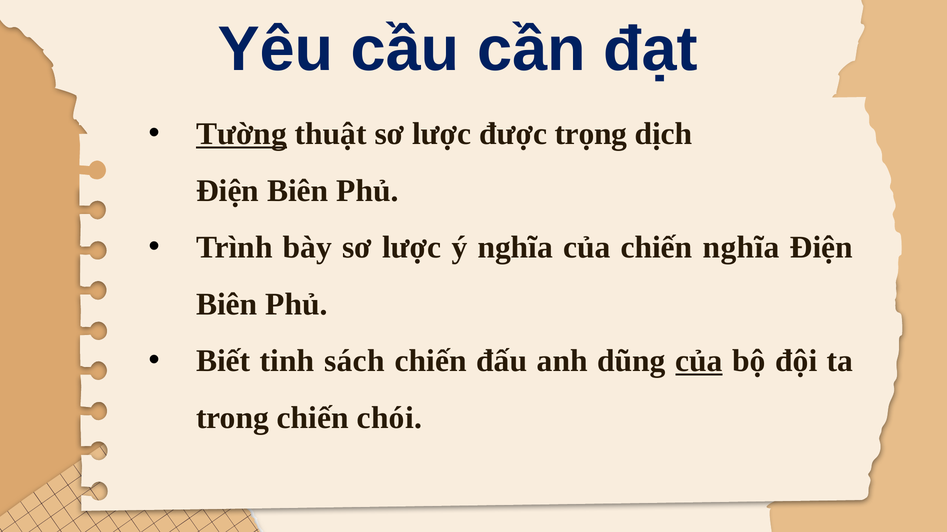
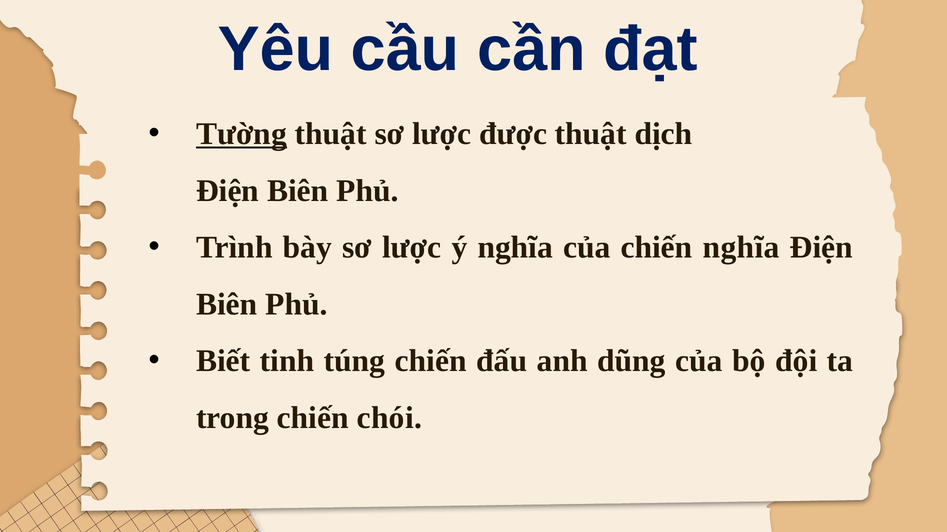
được trọng: trọng -> thuật
sách: sách -> túng
của at (699, 361) underline: present -> none
